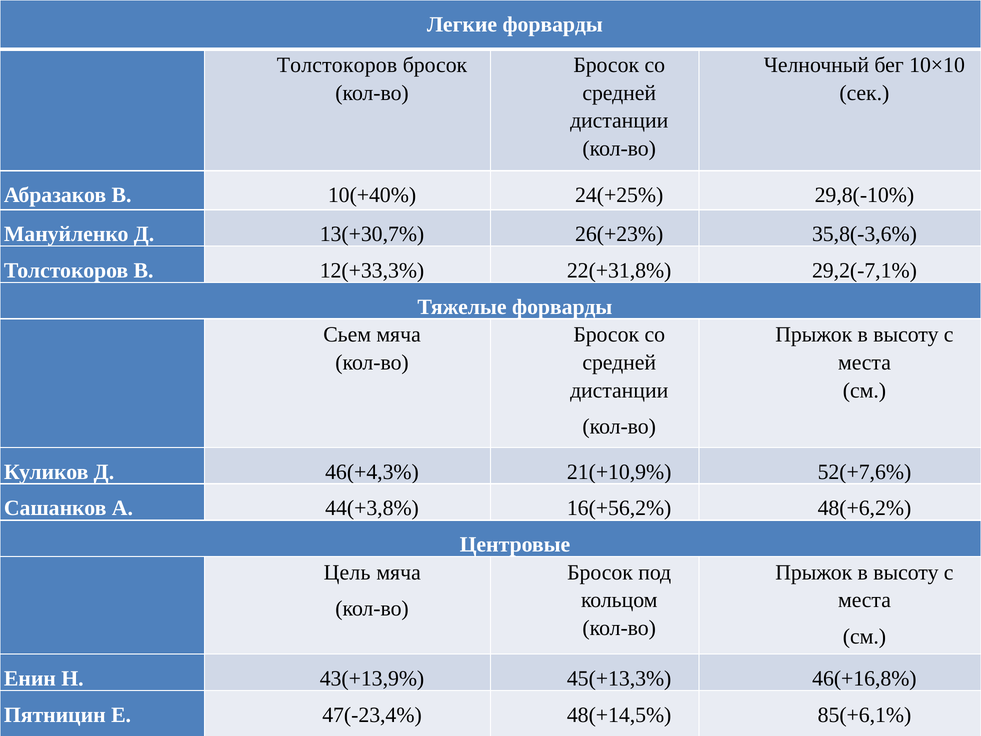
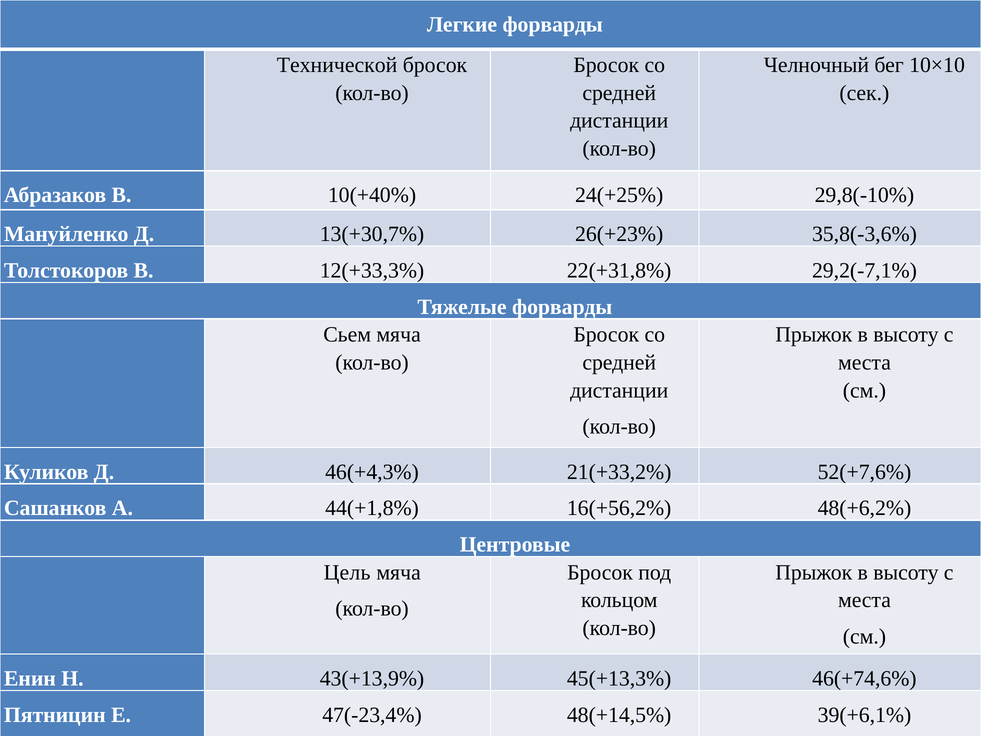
Толстокоров at (337, 65): Толстокоров -> Технической
21(+10,9%: 21(+10,9% -> 21(+33,2%
44(+3,8%: 44(+3,8% -> 44(+1,8%
46(+16,8%: 46(+16,8% -> 46(+74,6%
85(+6,1%: 85(+6,1% -> 39(+6,1%
